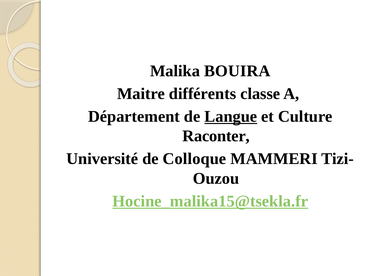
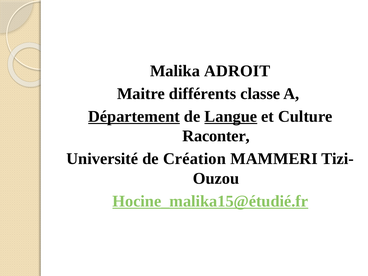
BOUIRA: BOUIRA -> ADROIT
Département underline: none -> present
Colloque: Colloque -> Création
Hocine_malika15@tsekla.fr: Hocine_malika15@tsekla.fr -> Hocine_malika15@étudié.fr
